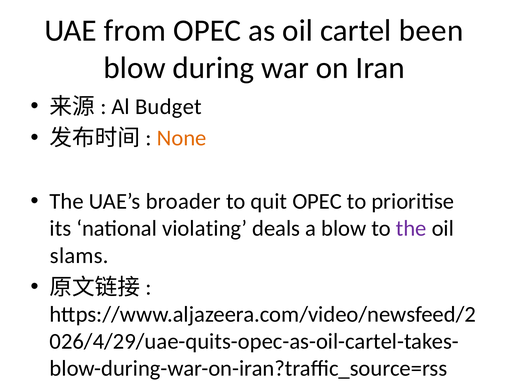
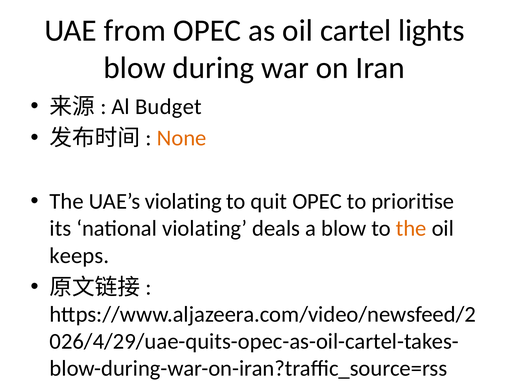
been: been -> lights
UAE’s broader: broader -> violating
the at (411, 229) colour: purple -> orange
slams: slams -> keeps
